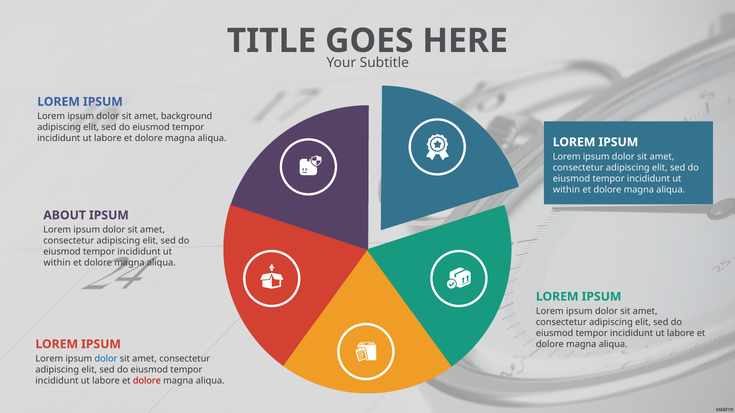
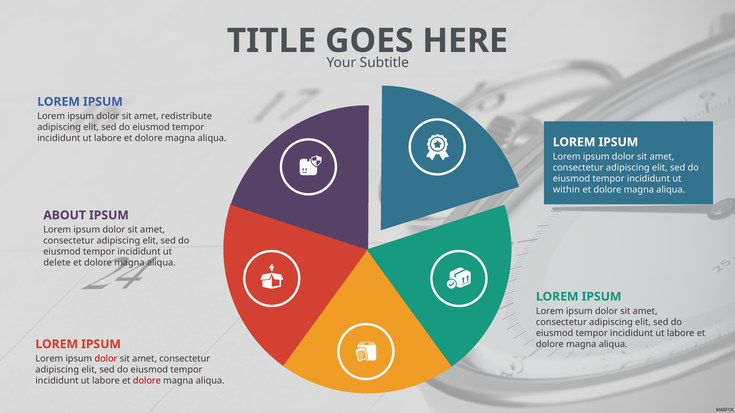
background: background -> redistribute
within at (57, 263): within -> delete
dolor at (106, 359) colour: blue -> red
